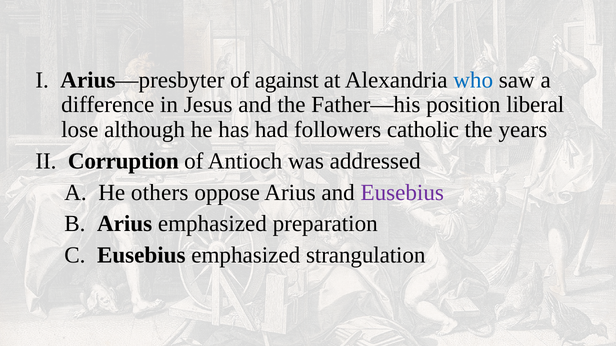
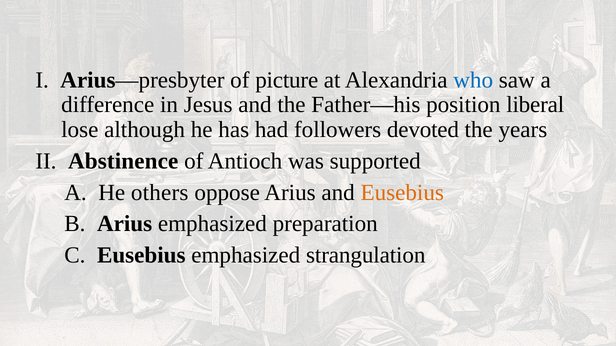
against: against -> picture
catholic: catholic -> devoted
Corruption: Corruption -> Abstinence
addressed: addressed -> supported
Eusebius at (402, 193) colour: purple -> orange
